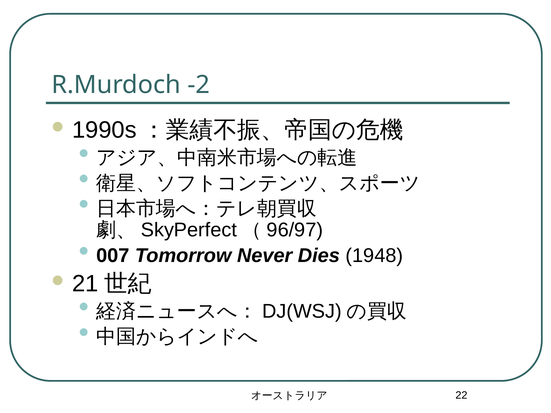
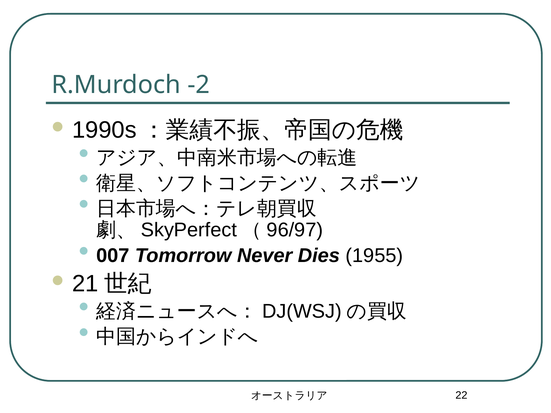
1948: 1948 -> 1955
